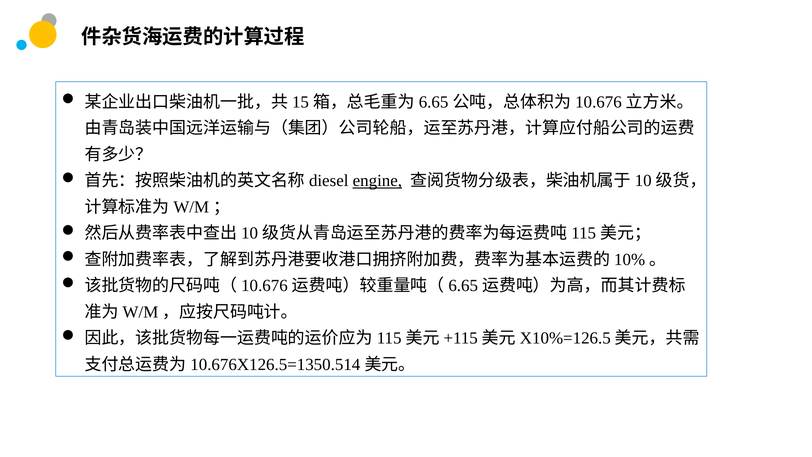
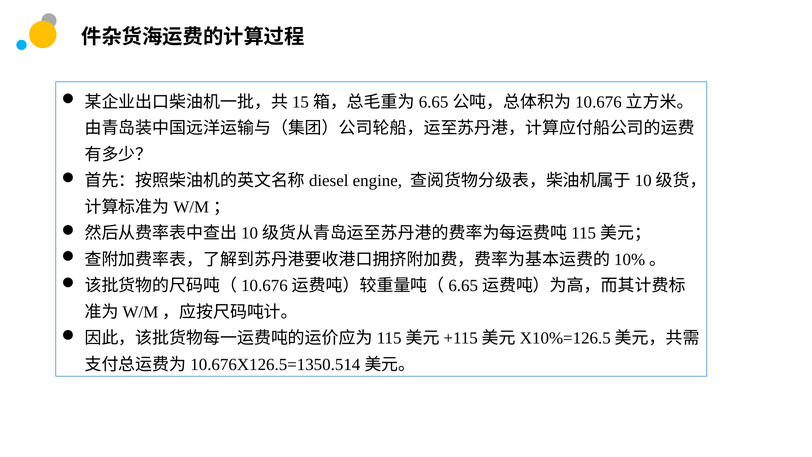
engine underline: present -> none
